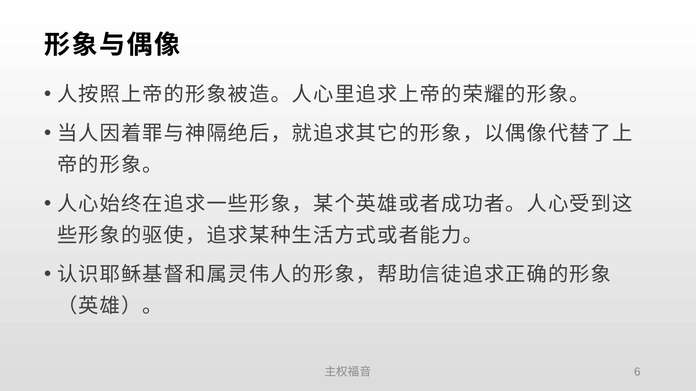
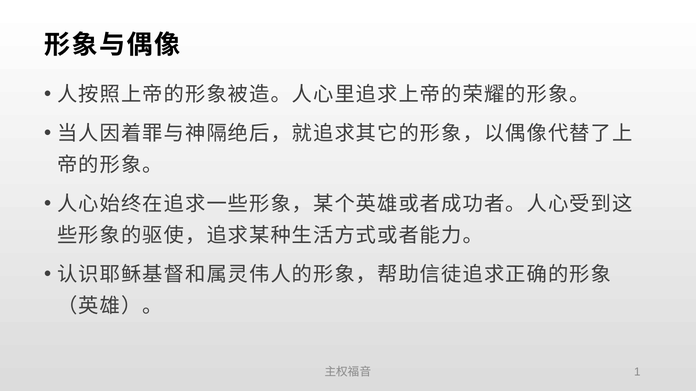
6: 6 -> 1
